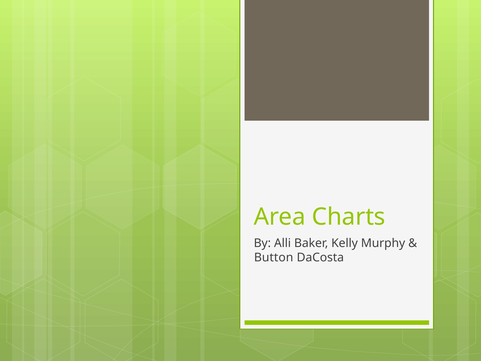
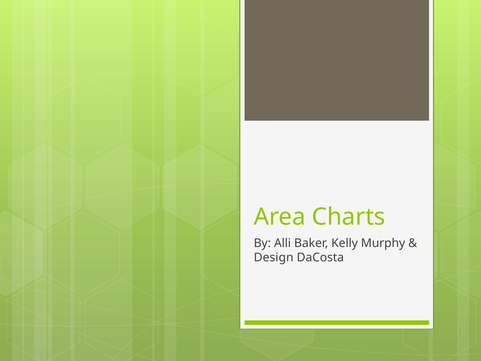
Button: Button -> Design
